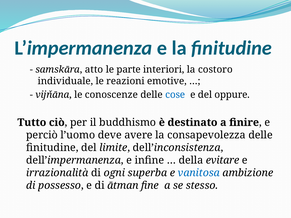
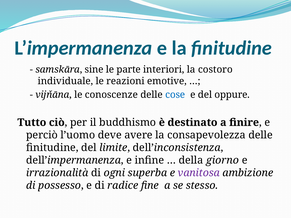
atto: atto -> sine
evitare: evitare -> giorno
vanitosa colour: blue -> purple
ātman: ātman -> radice
